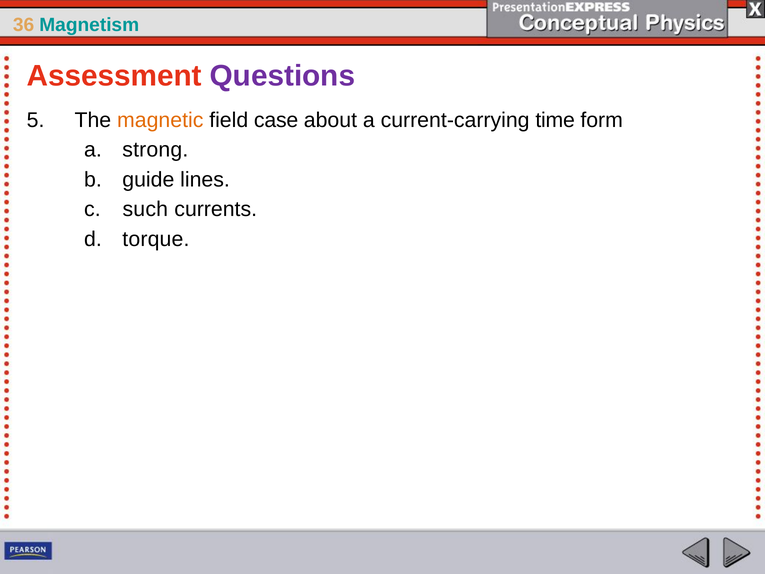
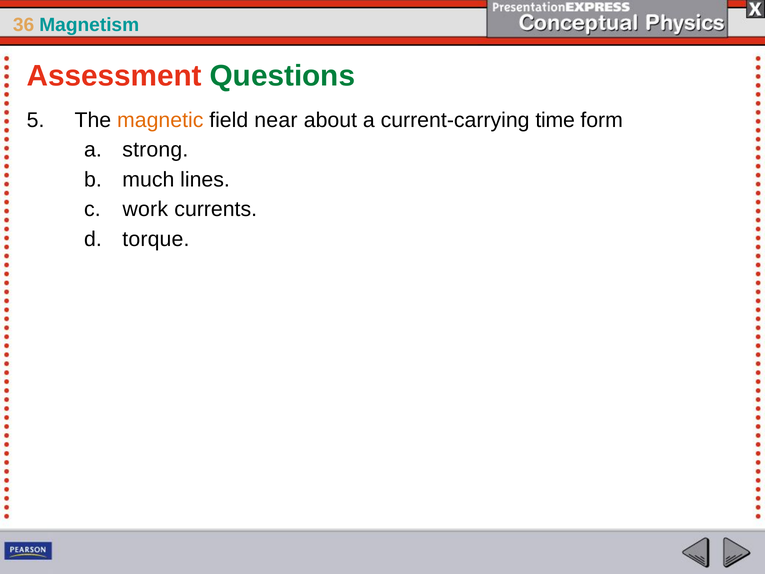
Questions colour: purple -> green
case: case -> near
guide: guide -> much
such: such -> work
